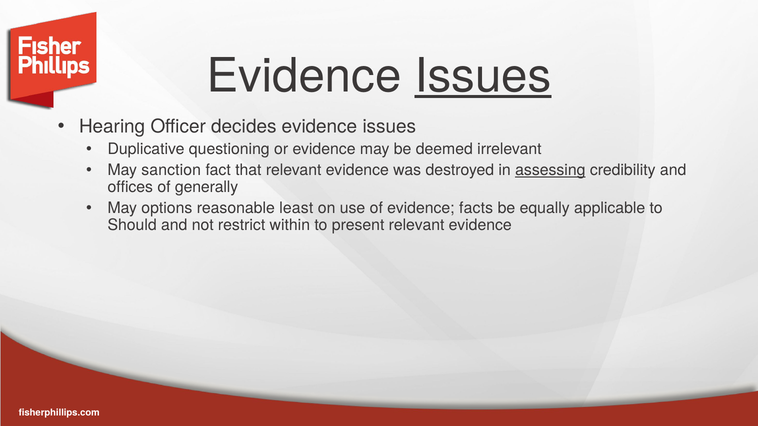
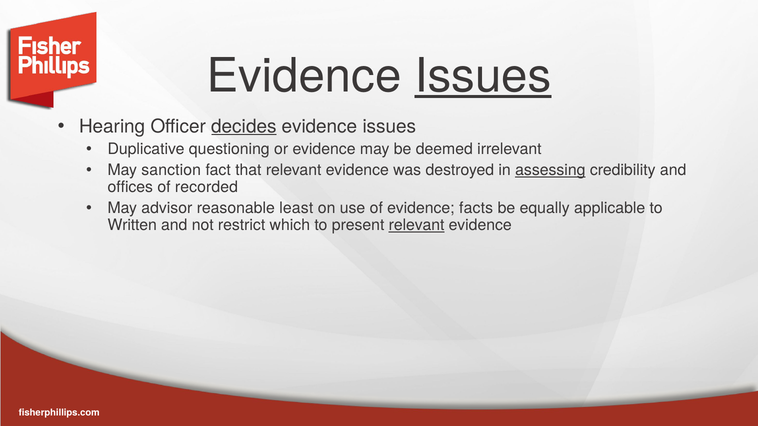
decides underline: none -> present
generally: generally -> recorded
options: options -> advisor
Should: Should -> Written
within: within -> which
relevant at (417, 225) underline: none -> present
